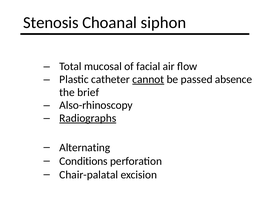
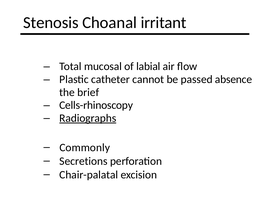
siphon: siphon -> irritant
facial: facial -> labial
cannot underline: present -> none
Also-rhinoscopy: Also-rhinoscopy -> Cells-rhinoscopy
Alternating: Alternating -> Commonly
Conditions: Conditions -> Secretions
